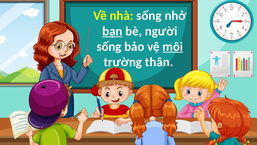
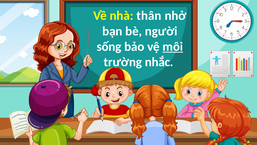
nhà sống: sống -> thân
bạn underline: present -> none
thân: thân -> nhắc
